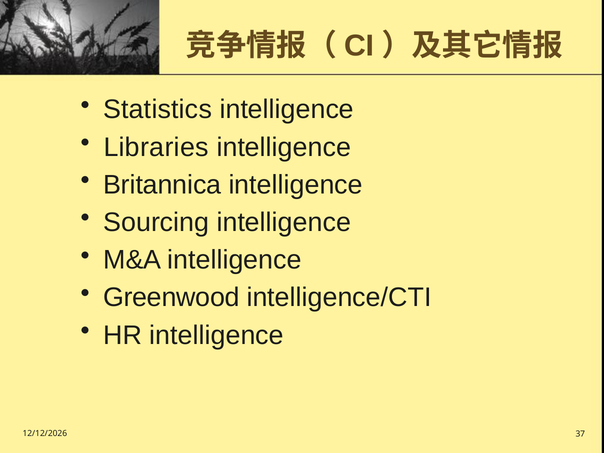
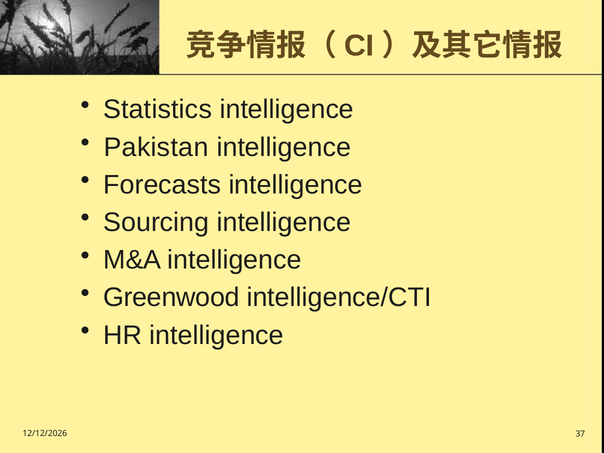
Libraries: Libraries -> Pakistan
Britannica: Britannica -> Forecasts
